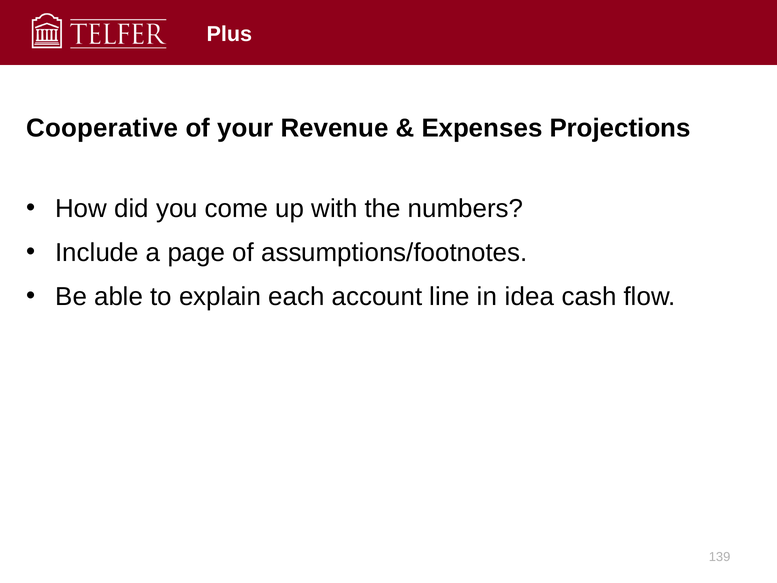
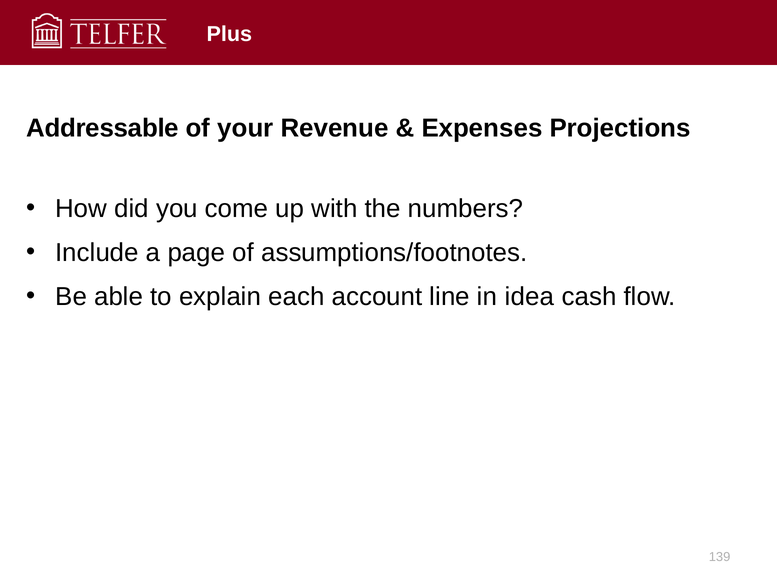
Cooperative: Cooperative -> Addressable
